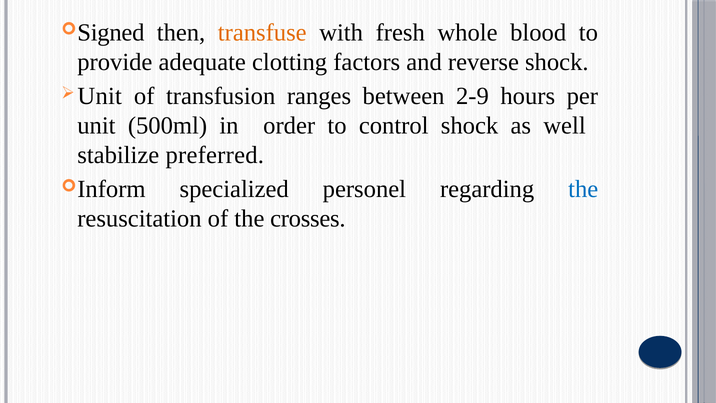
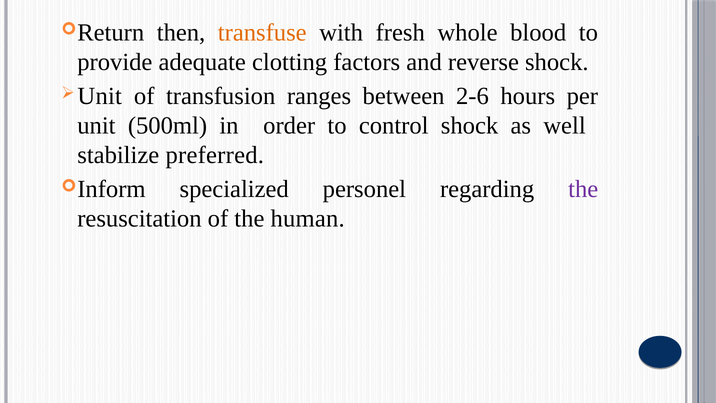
Signed: Signed -> Return
2-9: 2-9 -> 2-6
the at (583, 189) colour: blue -> purple
crosses: crosses -> human
